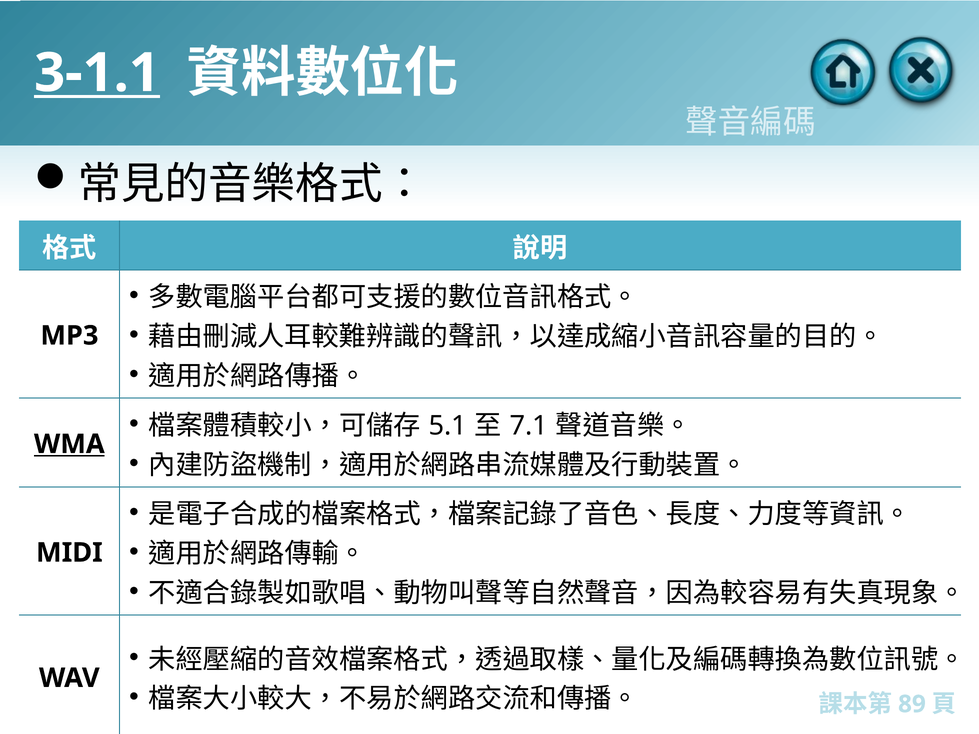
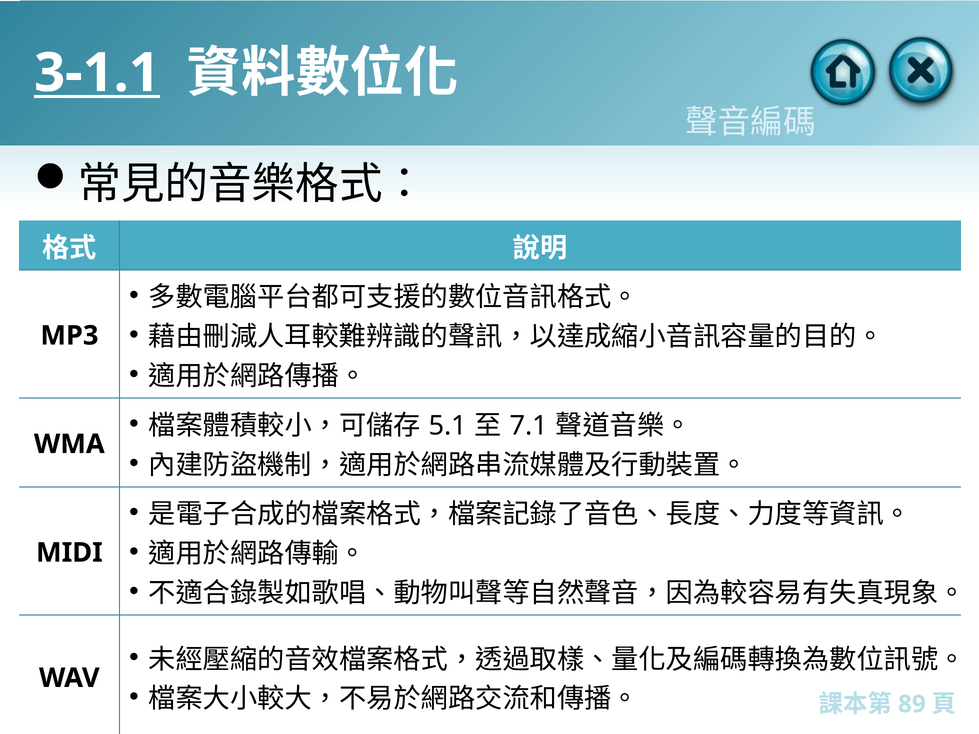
WMA underline: present -> none
